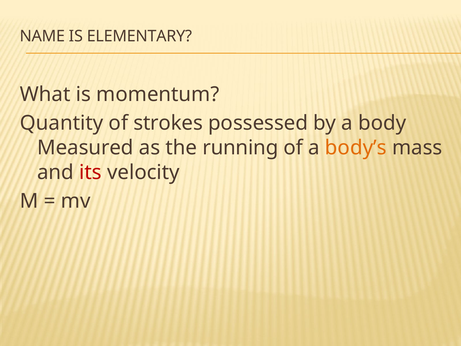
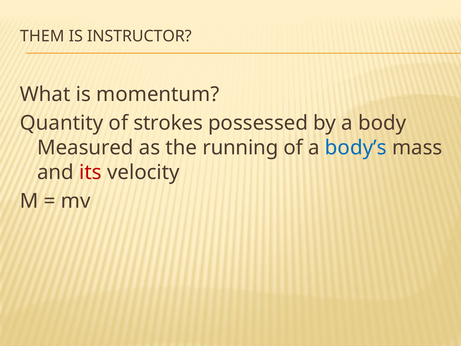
NAME: NAME -> THEM
ELEMENTARY: ELEMENTARY -> INSTRUCTOR
body’s colour: orange -> blue
